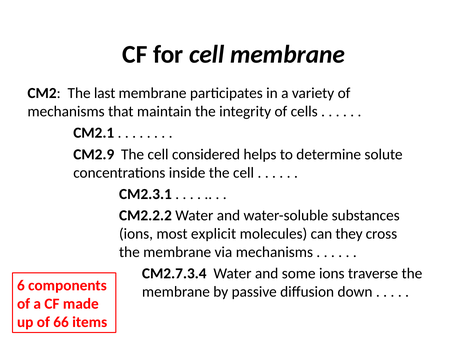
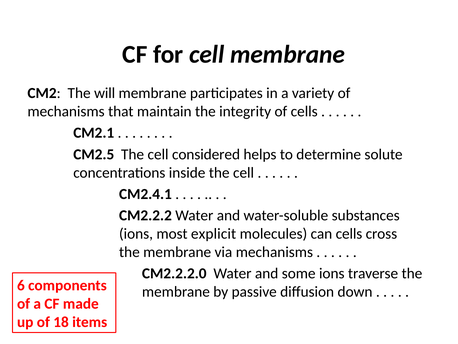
last: last -> will
CM2.9: CM2.9 -> CM2.5
CM2.3.1: CM2.3.1 -> CM2.4.1
can they: they -> cells
CM2.7.3.4: CM2.7.3.4 -> CM2.2.2.0
66: 66 -> 18
